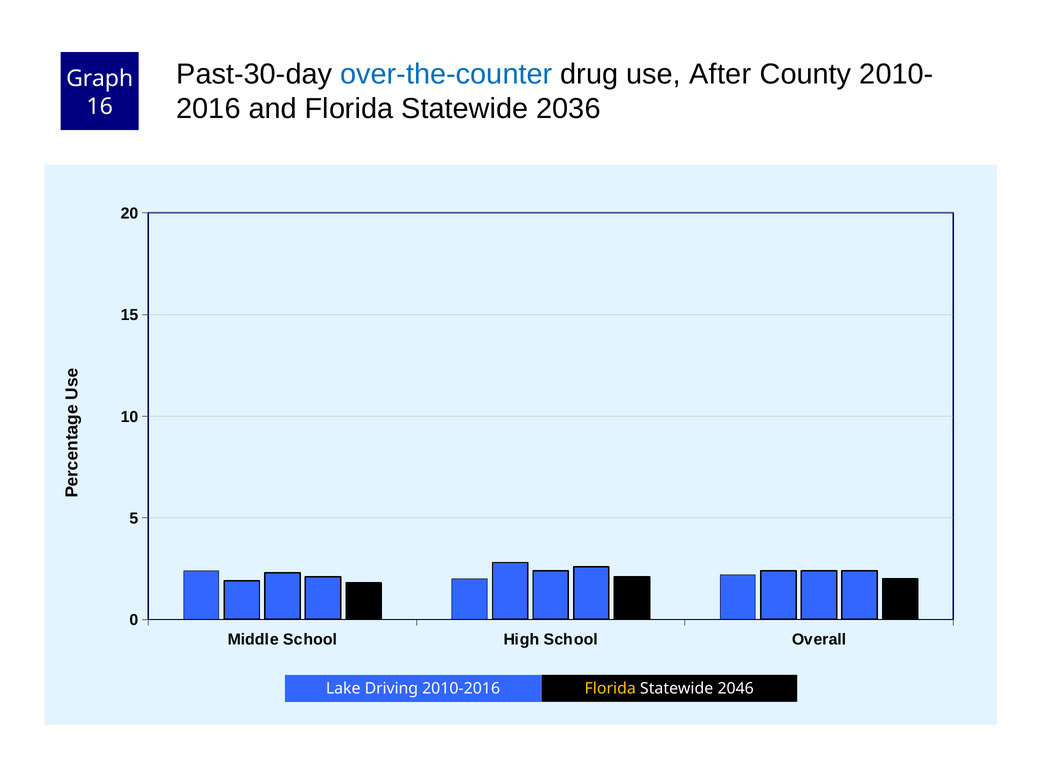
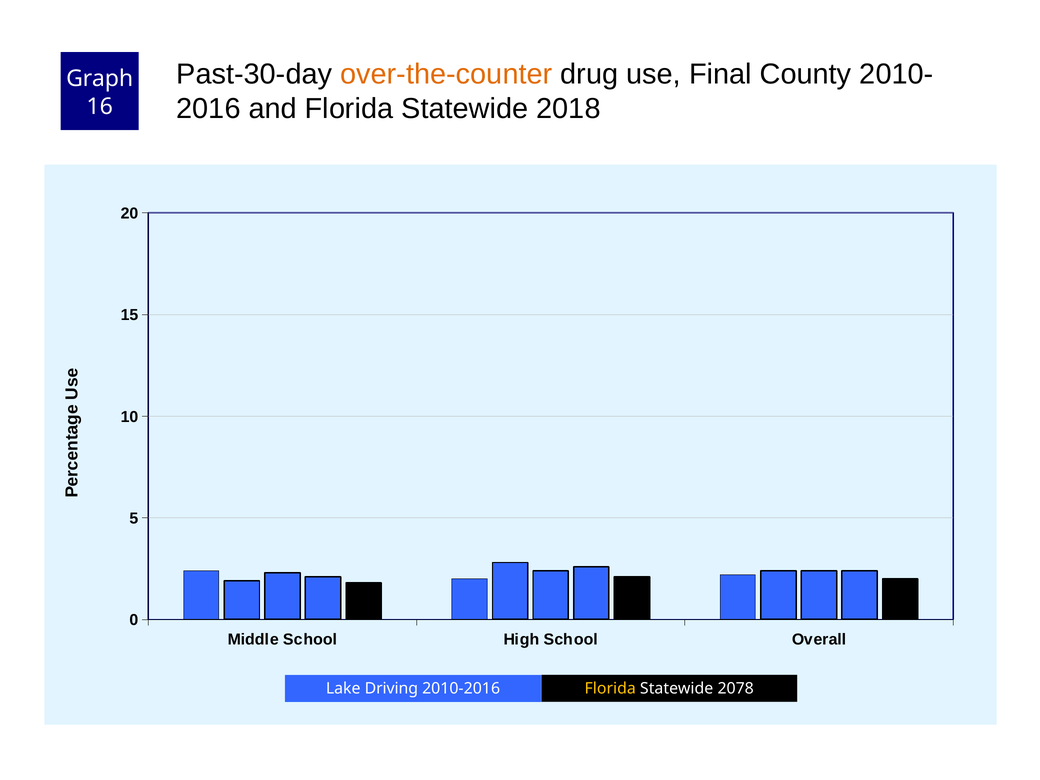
over-the-counter colour: blue -> orange
After: After -> Final
2036: 2036 -> 2018
2046: 2046 -> 2078
